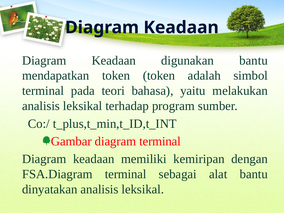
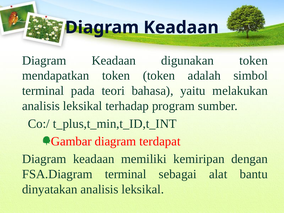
digunakan bantu: bantu -> token
diagram terminal: terminal -> terdapat
